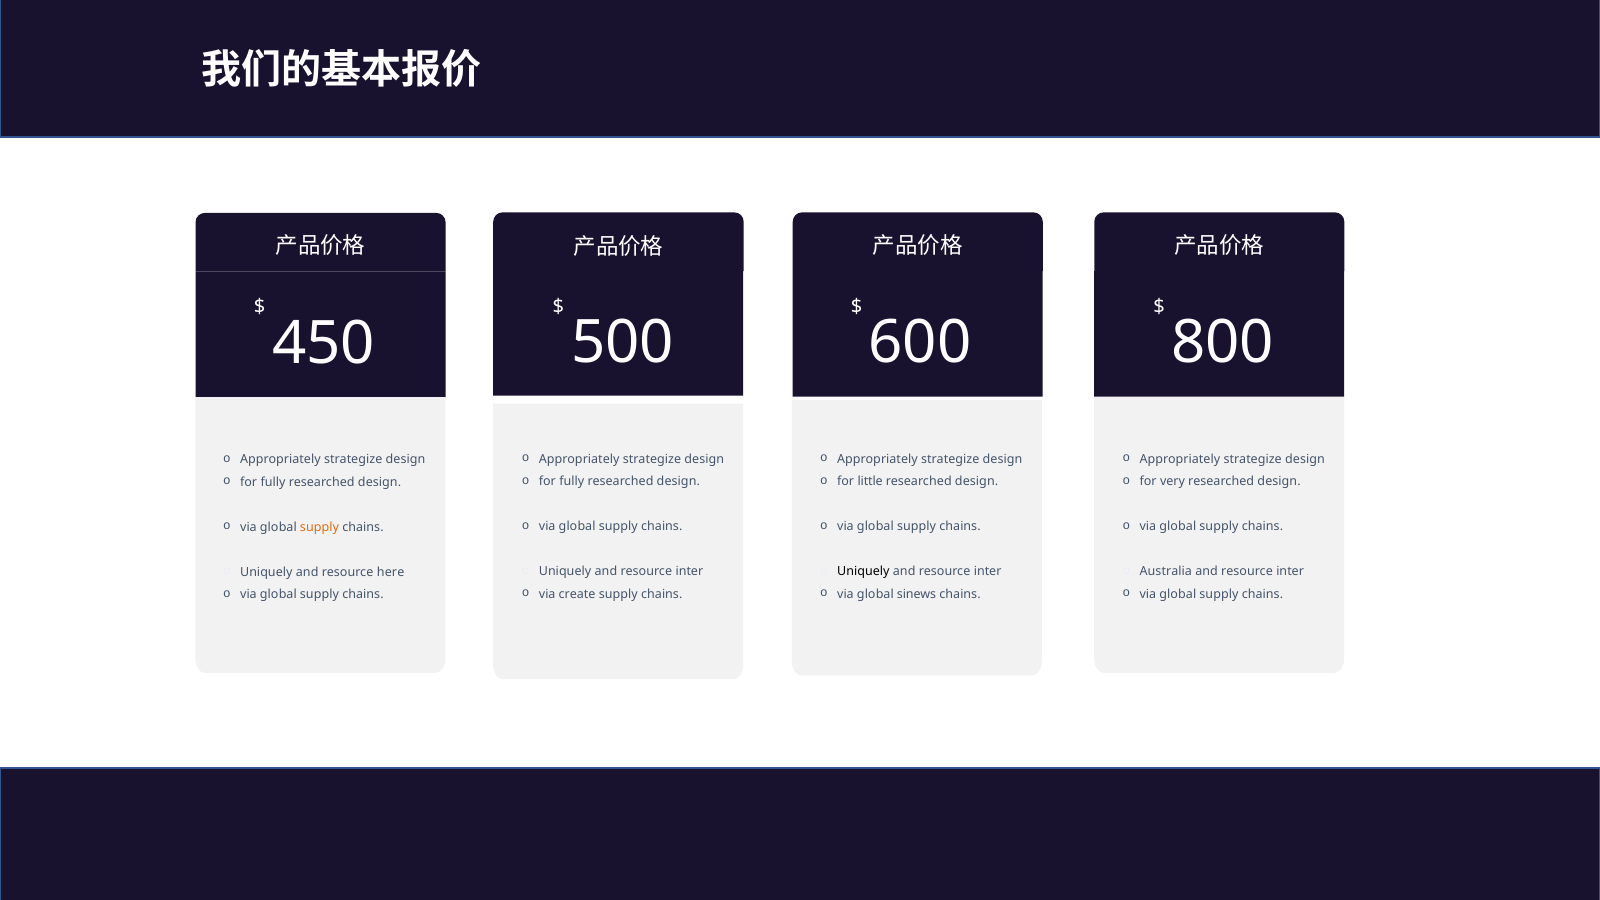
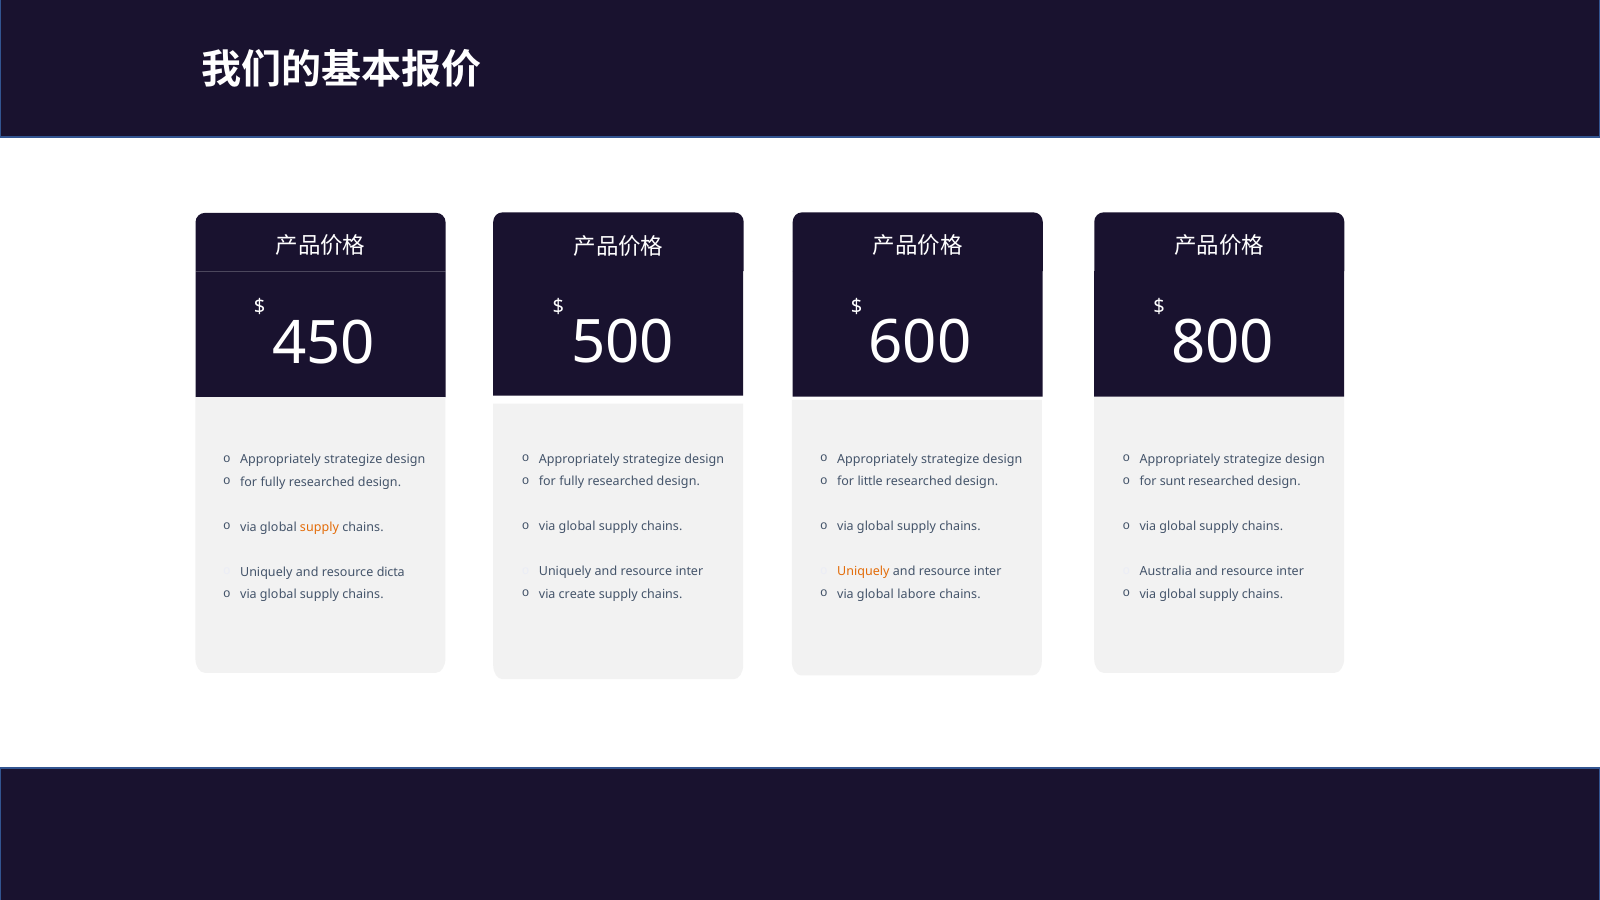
very: very -> sunt
Uniquely at (863, 572) colour: black -> orange
here: here -> dicta
sinews: sinews -> labore
